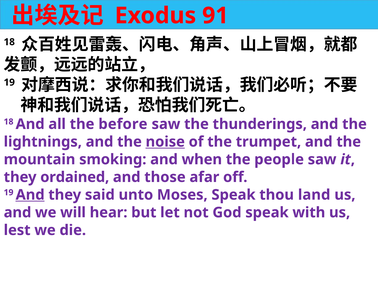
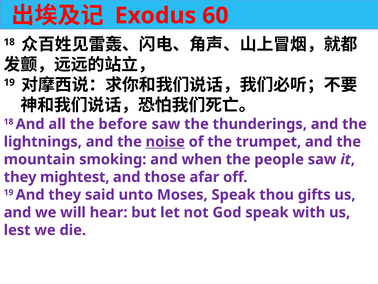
91: 91 -> 60
ordained: ordained -> mightest
And at (30, 194) underline: present -> none
land: land -> gifts
